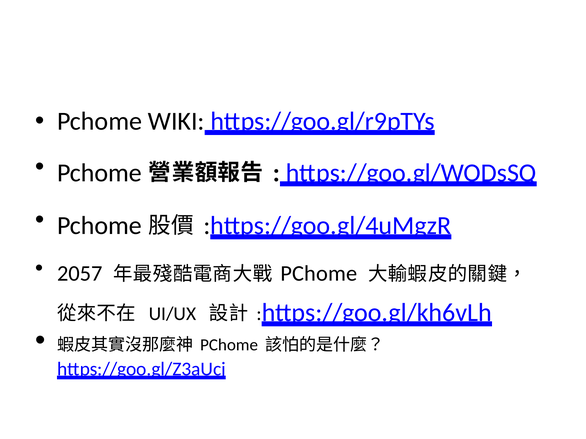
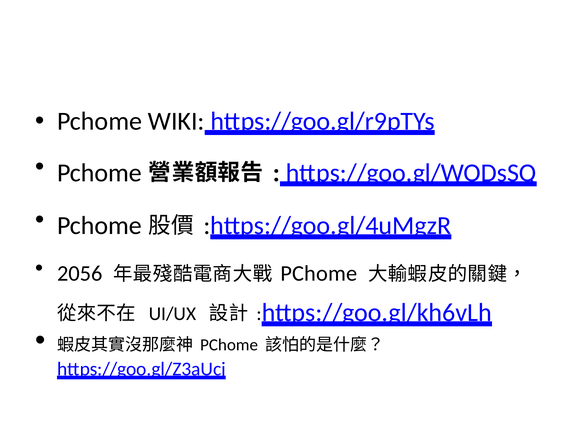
2057: 2057 -> 2056
